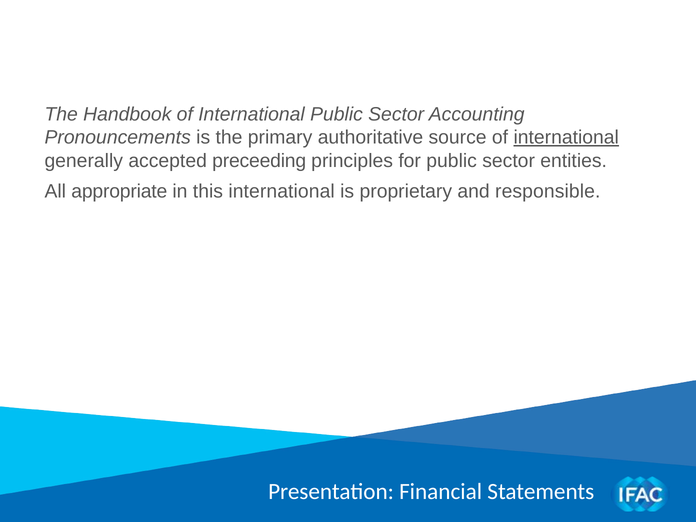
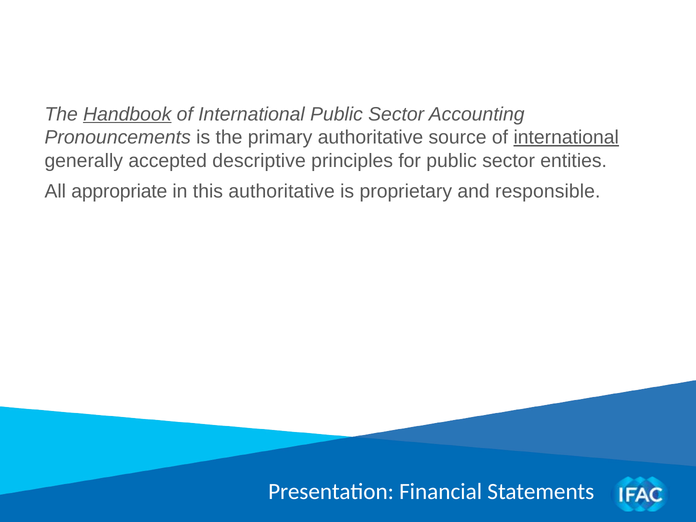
Handbook underline: none -> present
preceeding: preceeding -> descriptive
this international: international -> authoritative
